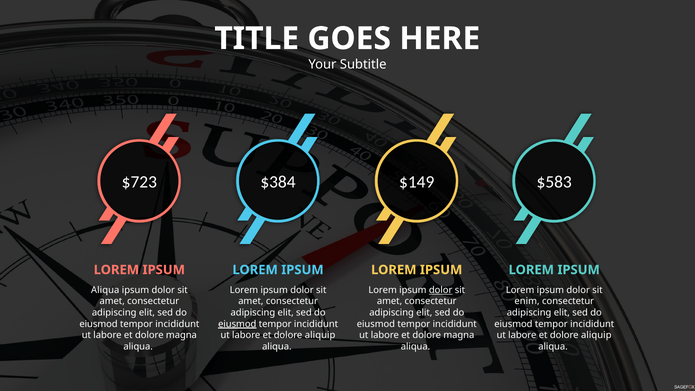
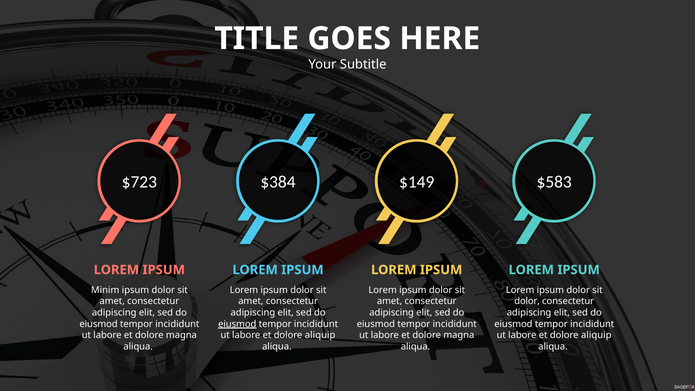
Aliqua at (105, 290): Aliqua -> Minim
dolor at (441, 290) underline: present -> none
enim at (527, 301): enim -> dolor
